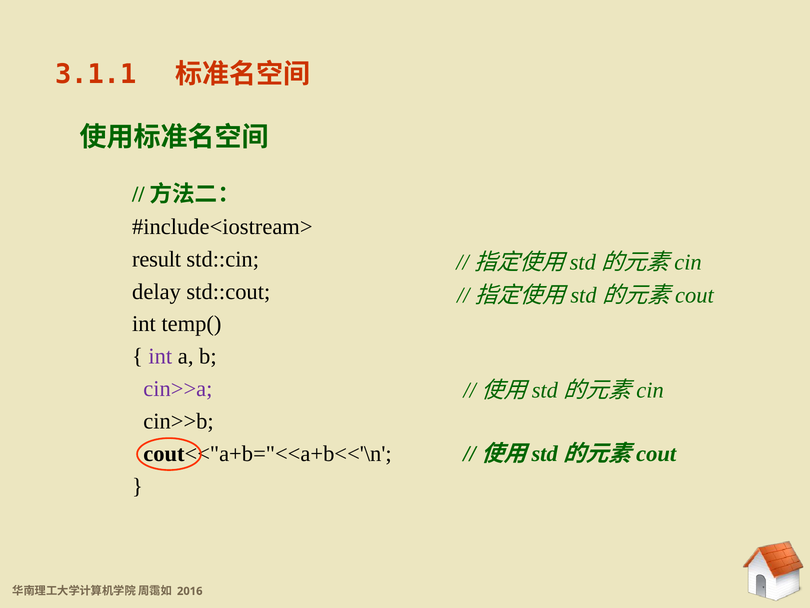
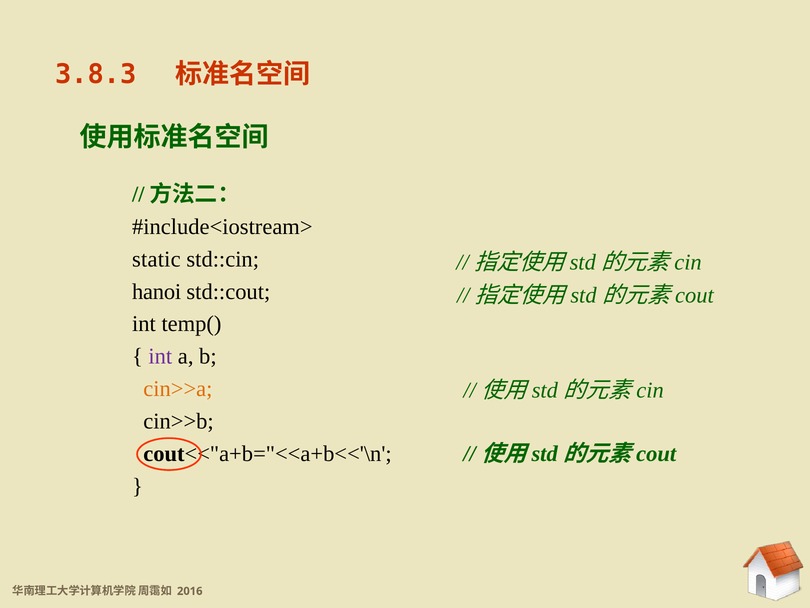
3.1.1: 3.1.1 -> 3.8.3
result: result -> static
delay: delay -> hanoi
cin>>a colour: purple -> orange
